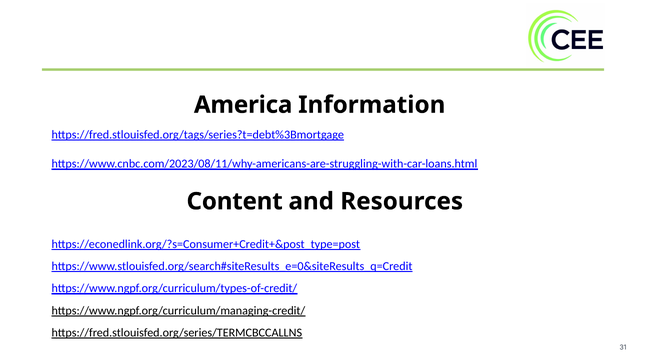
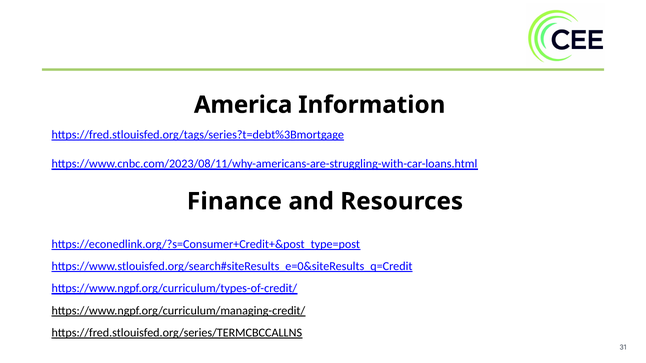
Content: Content -> Finance
